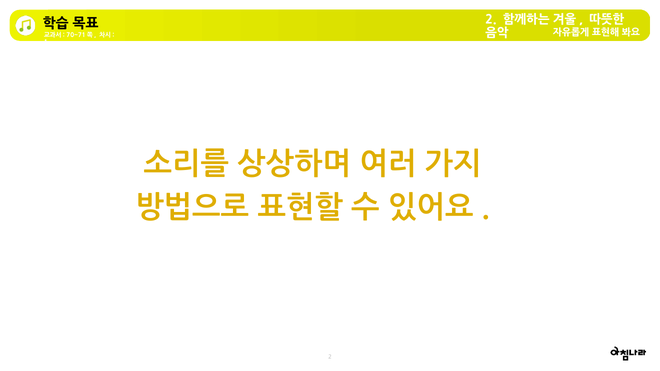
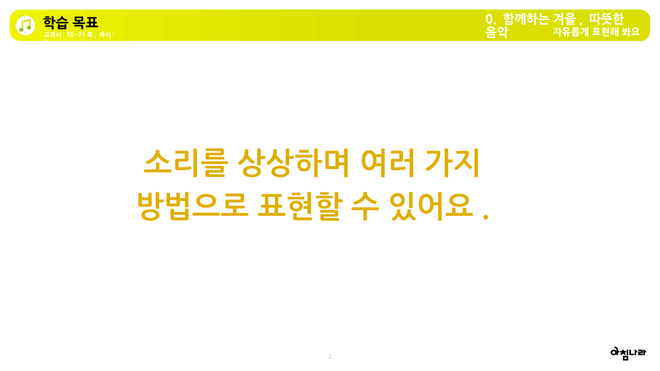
2 at (491, 20): 2 -> 0
